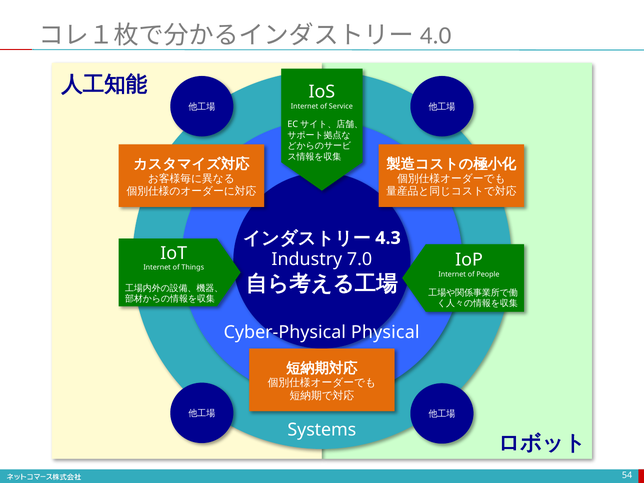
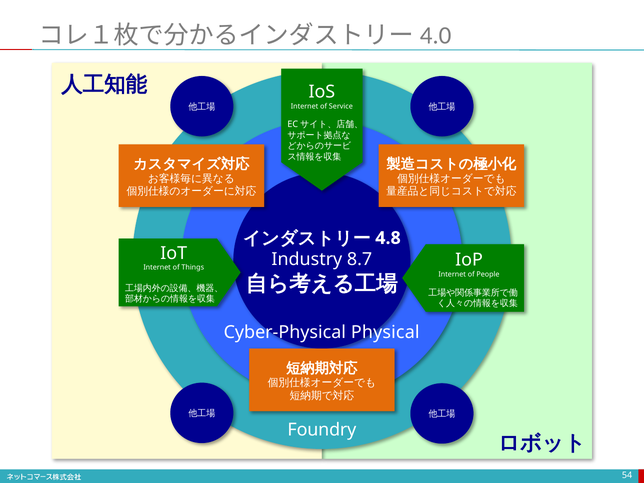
4.3: 4.3 -> 4.8
7.0: 7.0 -> 8.7
Systems: Systems -> Foundry
